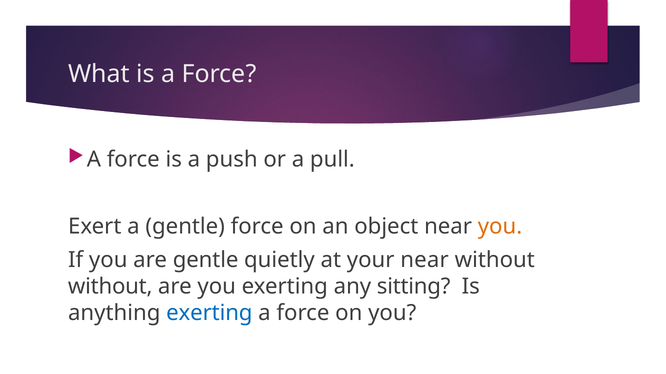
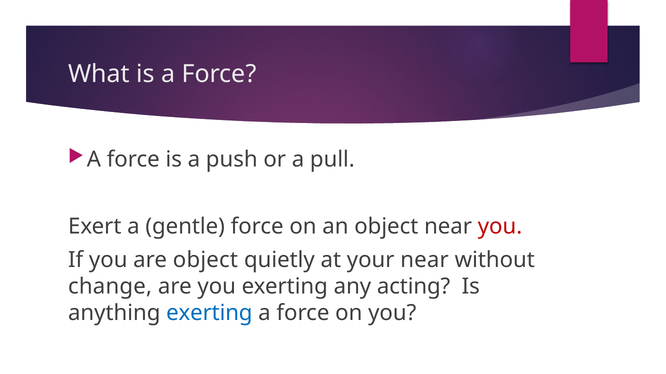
you at (500, 227) colour: orange -> red
are gentle: gentle -> object
without at (110, 287): without -> change
sitting: sitting -> acting
